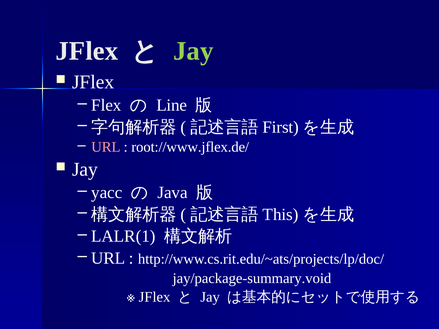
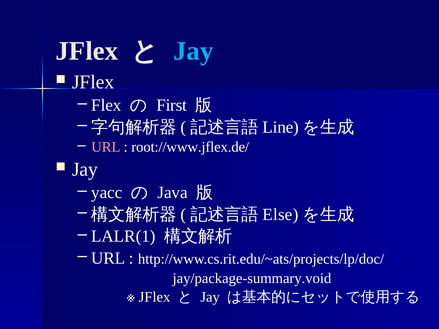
Jay at (193, 51) colour: light green -> light blue
Line: Line -> First
First: First -> Line
This: This -> Else
